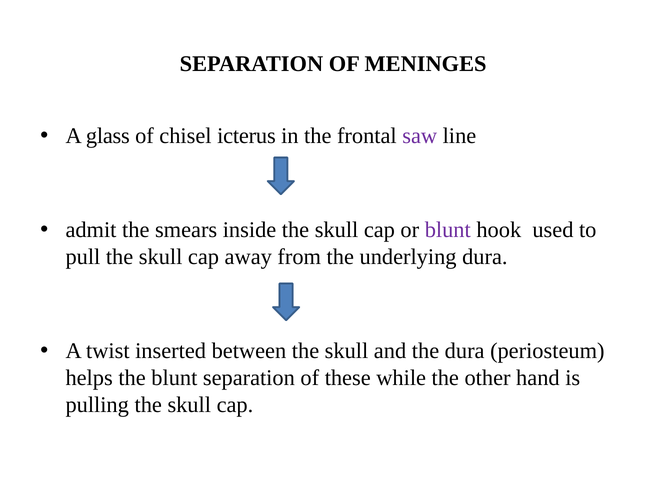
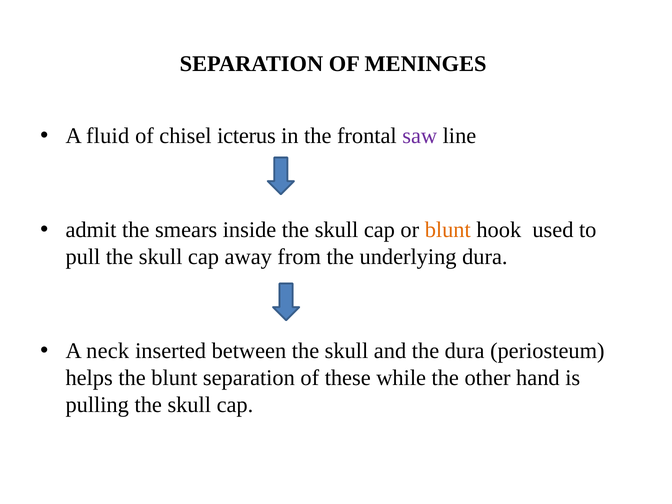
glass: glass -> fluid
blunt at (448, 230) colour: purple -> orange
twist: twist -> neck
